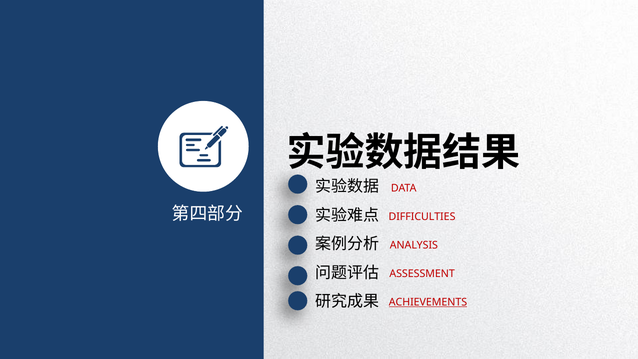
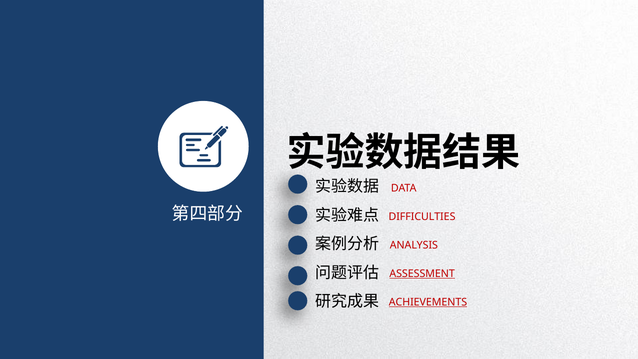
ASSESSMENT underline: none -> present
